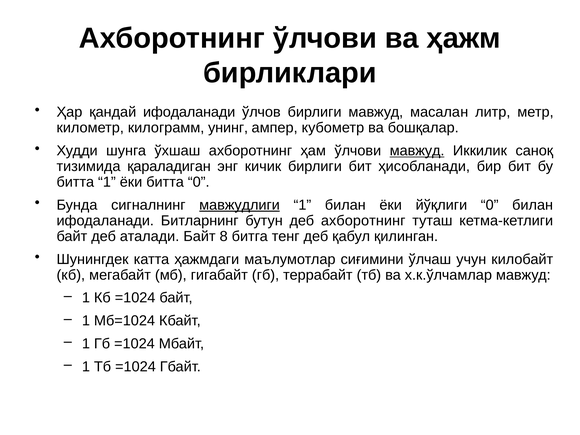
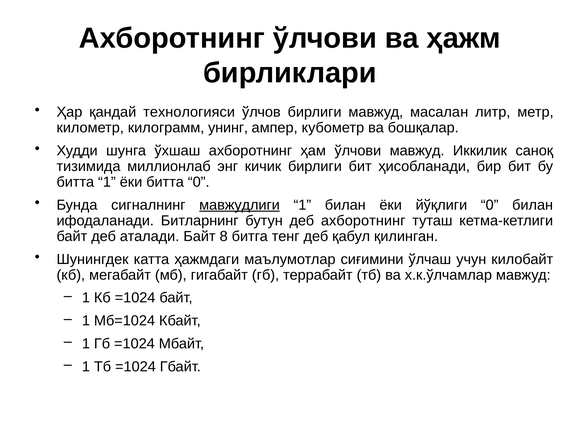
қандай ифодаланади: ифодаланади -> технологияси
мавжуд at (417, 151) underline: present -> none
қараладиган: қараладиган -> миллионлаб
